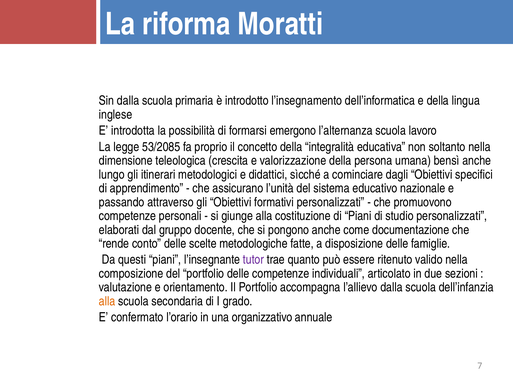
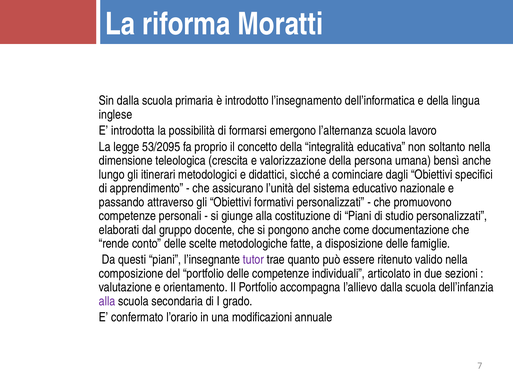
53/2085: 53/2085 -> 53/2095
alla at (107, 302) colour: orange -> purple
organizzativo: organizzativo -> modificazioni
